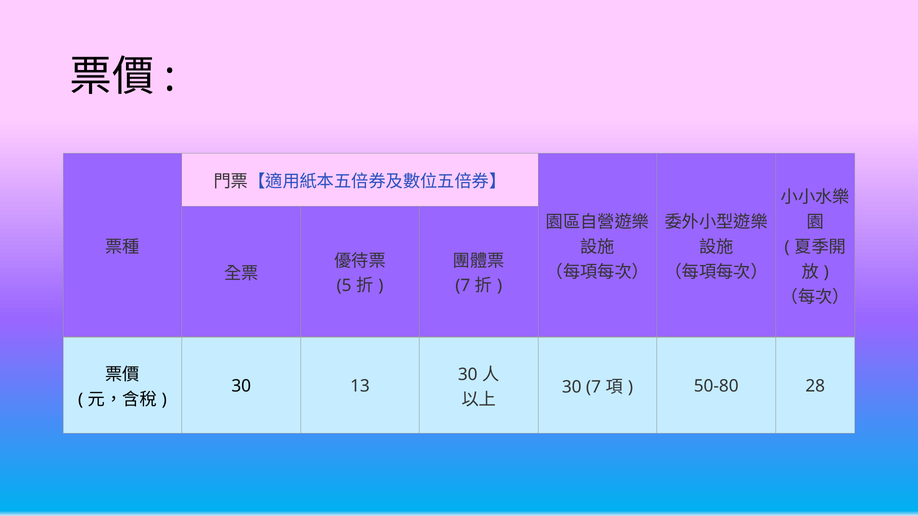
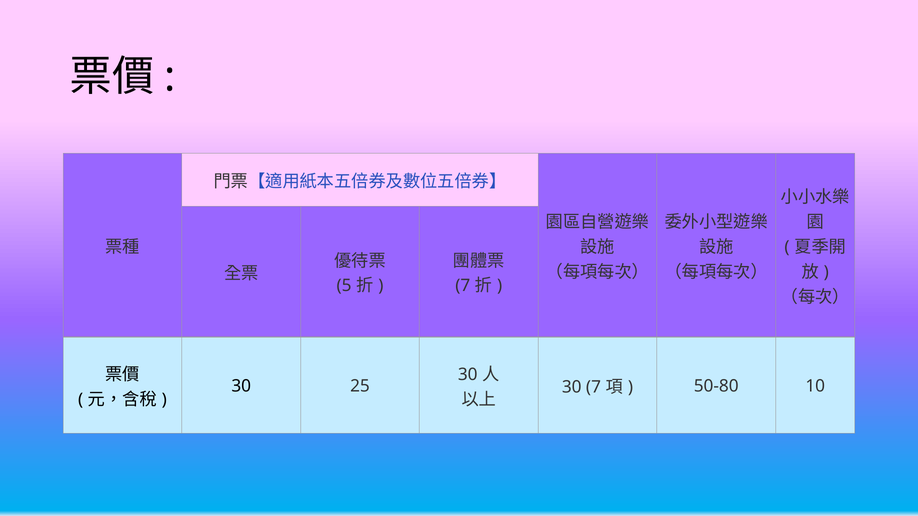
13: 13 -> 25
28: 28 -> 10
